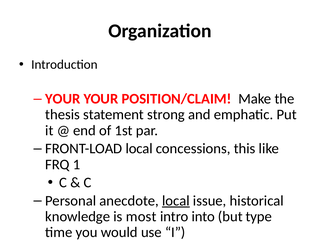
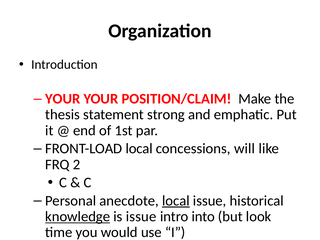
this: this -> will
1: 1 -> 2
knowledge underline: none -> present
is most: most -> issue
type: type -> look
